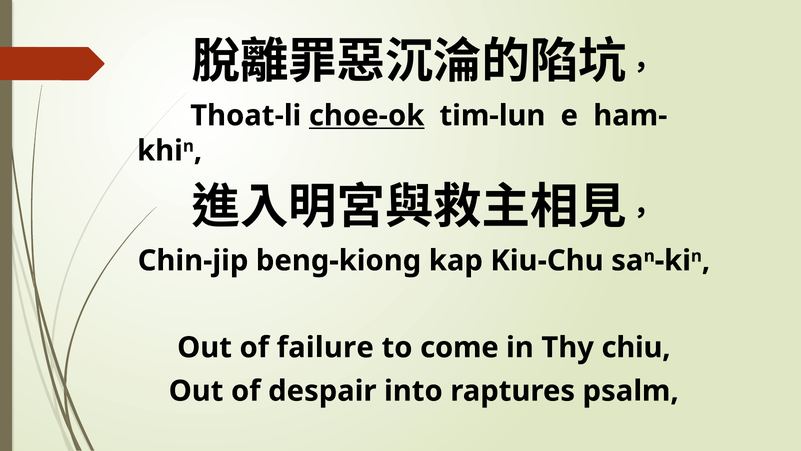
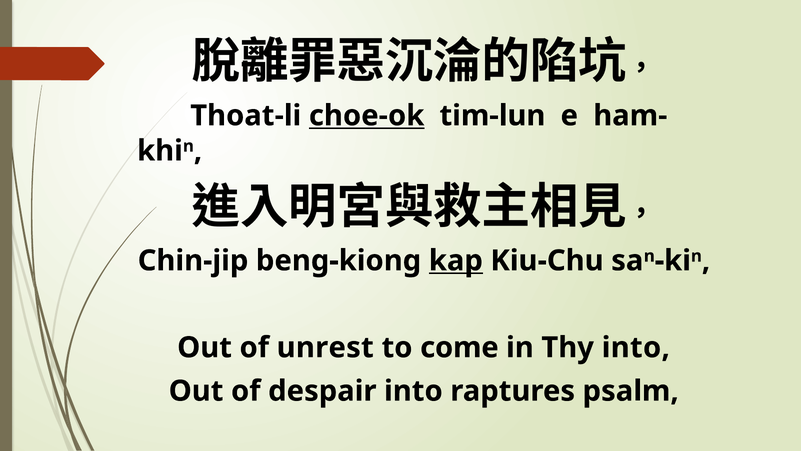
kap underline: none -> present
failure: failure -> unrest
Thy chiu: chiu -> into
